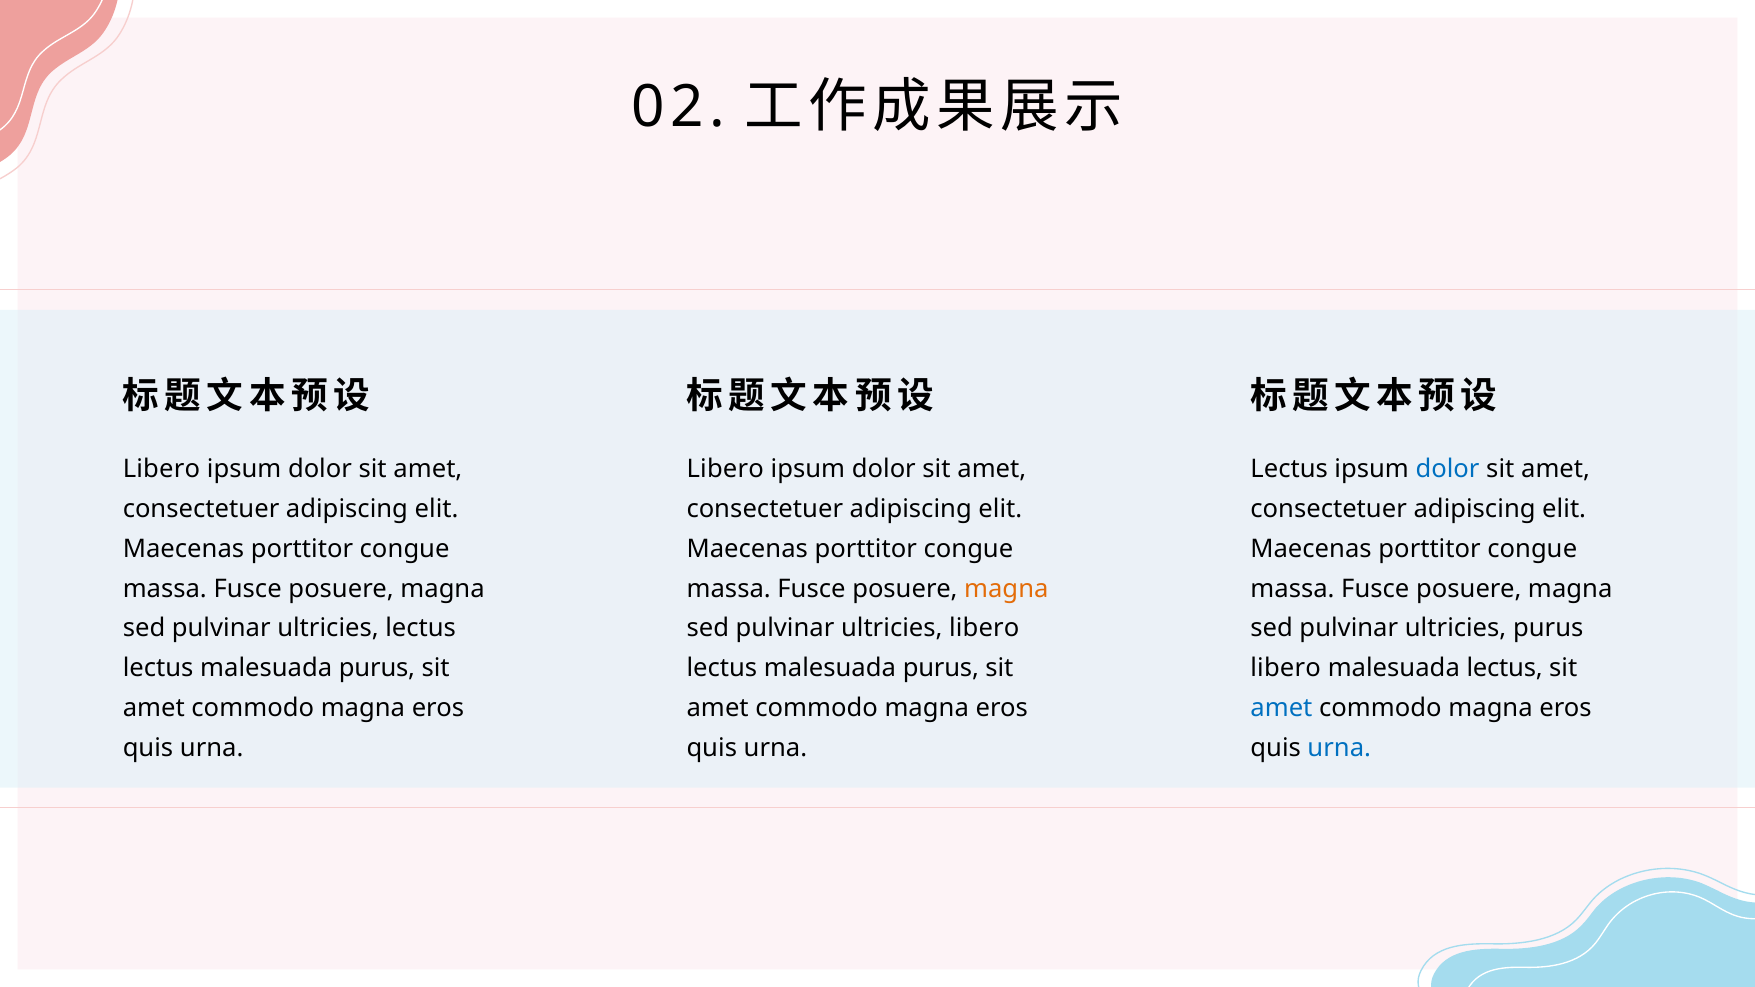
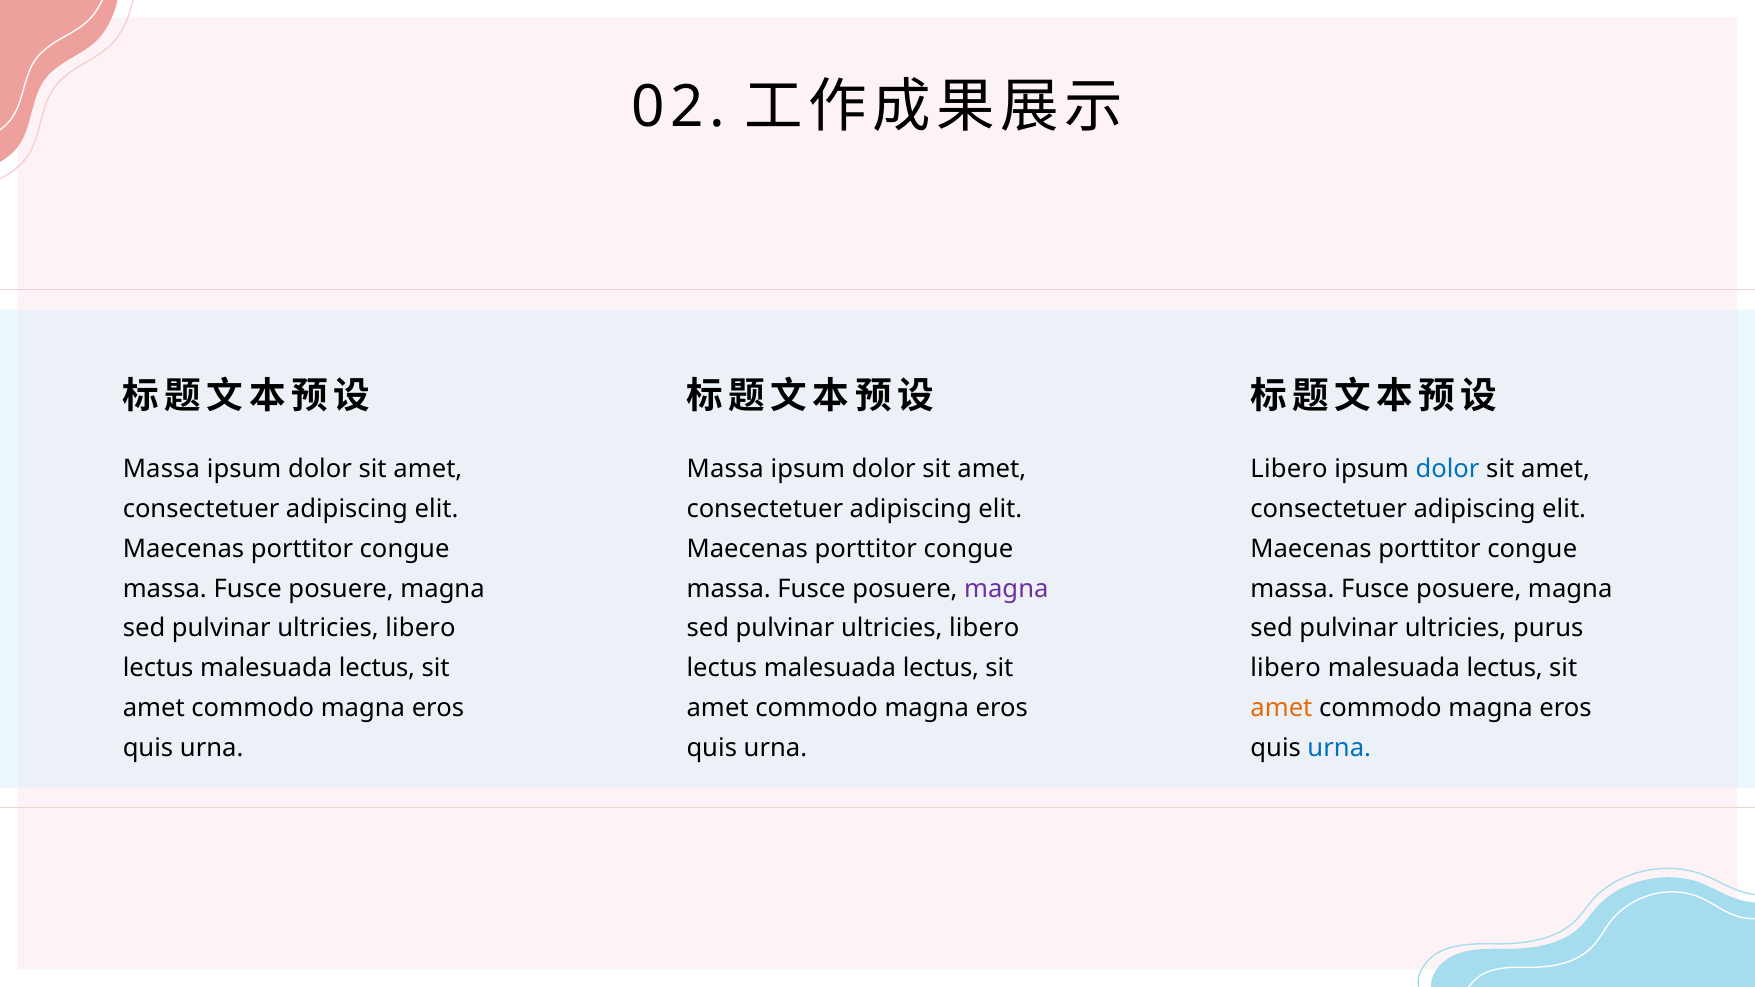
Libero at (161, 469): Libero -> Massa
Libero at (725, 469): Libero -> Massa
Lectus at (1289, 469): Lectus -> Libero
magna at (1006, 589) colour: orange -> purple
lectus at (421, 629): lectus -> libero
purus at (377, 668): purus -> lectus
purus at (941, 668): purus -> lectus
amet at (1281, 708) colour: blue -> orange
